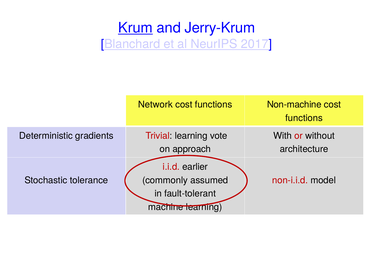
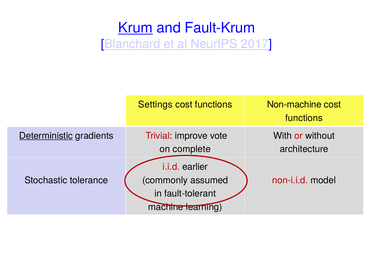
Jerry-Krum: Jerry-Krum -> Fault-Krum
Network: Network -> Settings
Deterministic underline: none -> present
Trivial learning: learning -> improve
approach: approach -> complete
